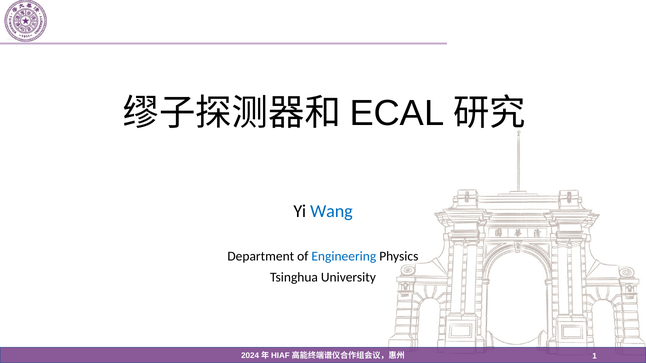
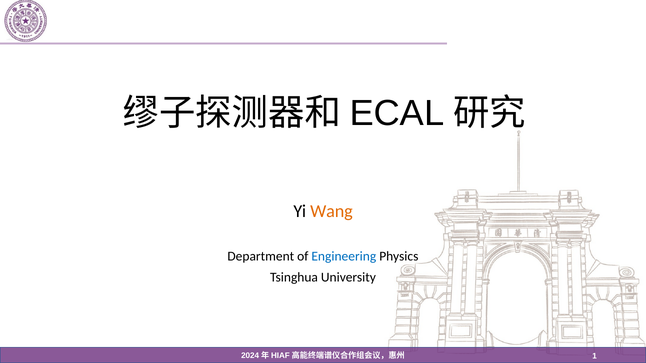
Wang colour: blue -> orange
